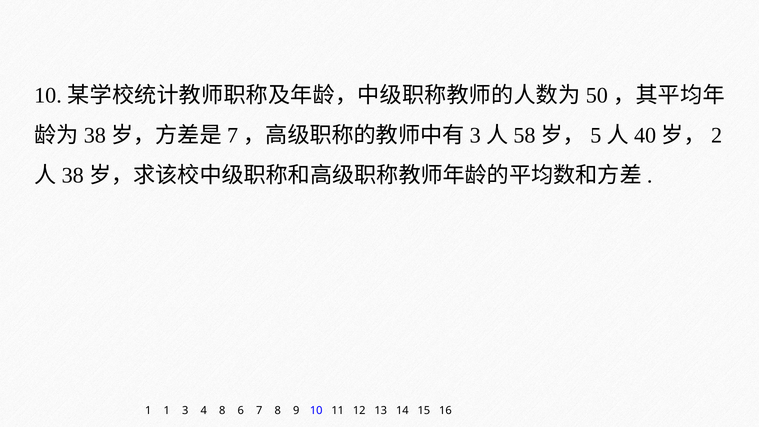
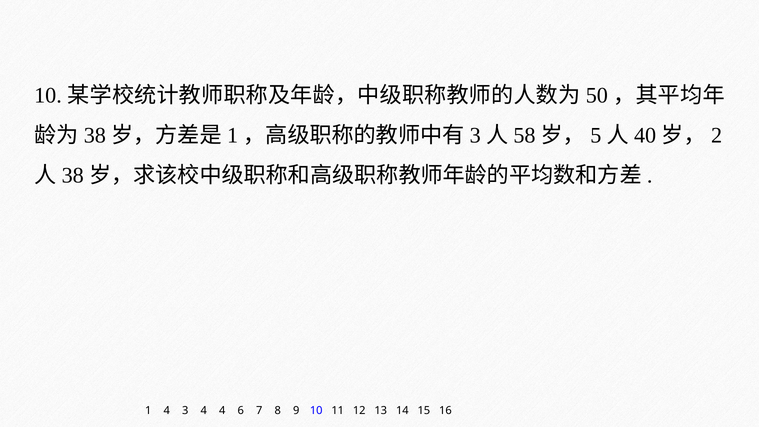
7 at (233, 135): 7 -> 1
1 1: 1 -> 4
4 8: 8 -> 4
